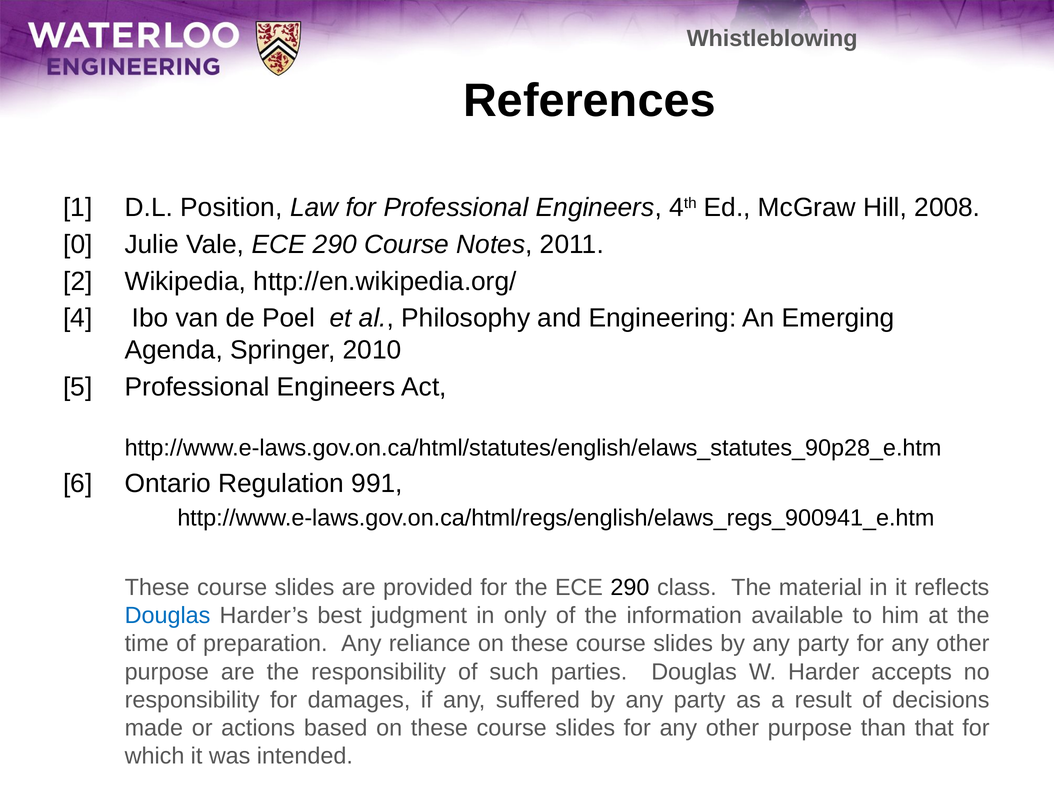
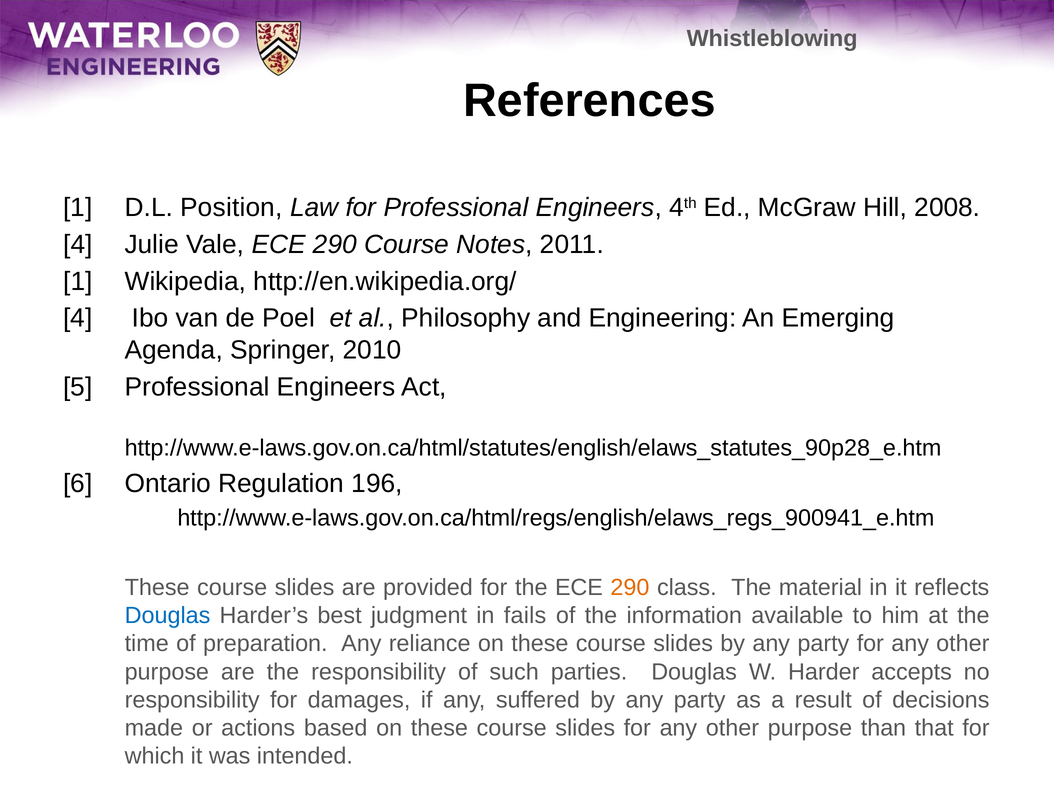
0 at (78, 244): 0 -> 4
2 at (78, 281): 2 -> 1
991: 991 -> 196
290 at (630, 587) colour: black -> orange
only: only -> fails
